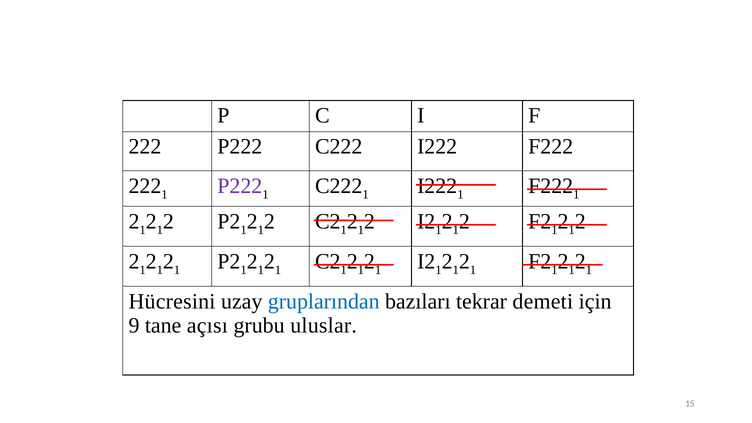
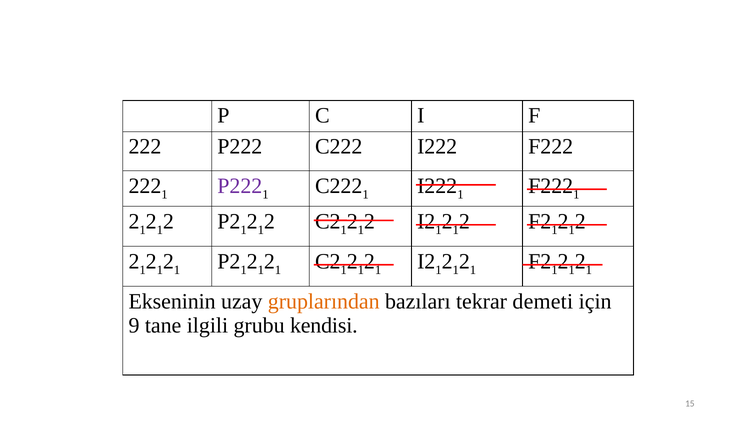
Hücresini: Hücresini -> Ekseninin
gruplarından colour: blue -> orange
açısı: açısı -> ilgili
uluslar: uluslar -> kendisi
